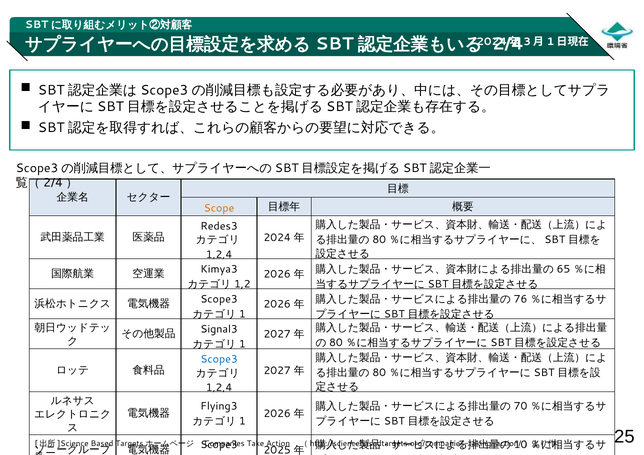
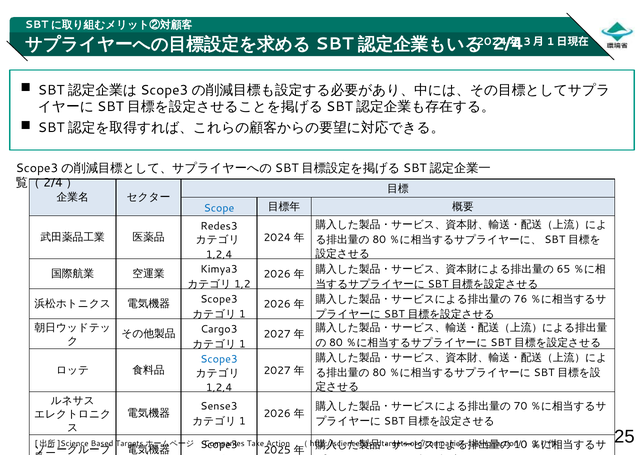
Scope colour: orange -> blue
Signal3: Signal3 -> Cargo3
Flying3: Flying3 -> Sense3
